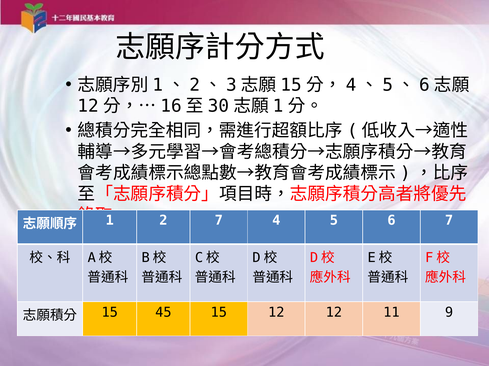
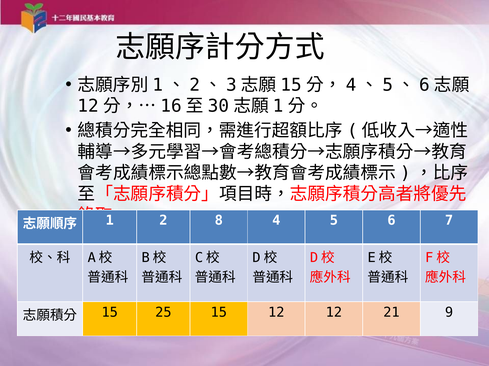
2 7: 7 -> 8
45: 45 -> 25
11: 11 -> 21
